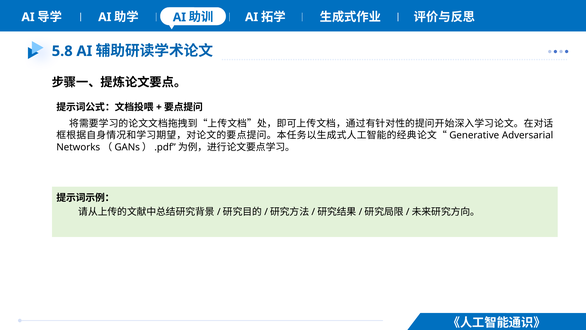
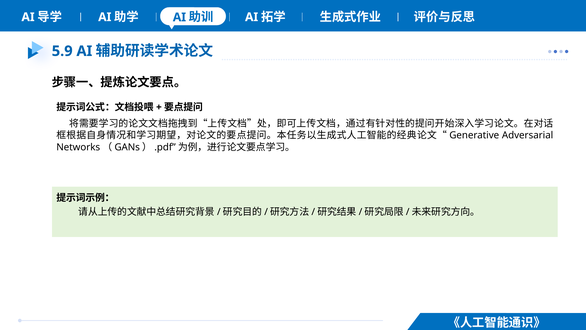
5.8: 5.8 -> 5.9
